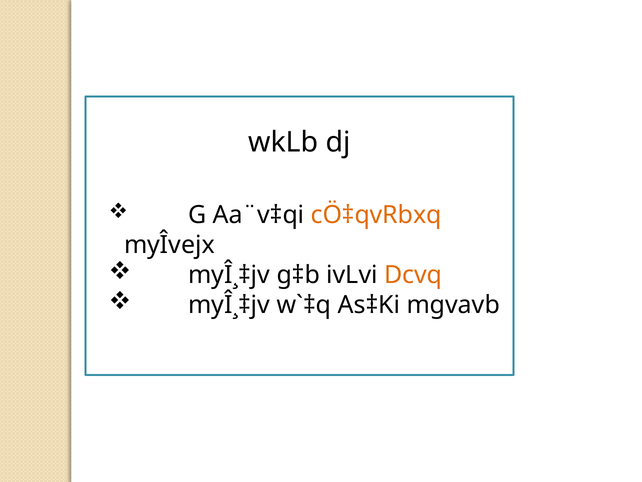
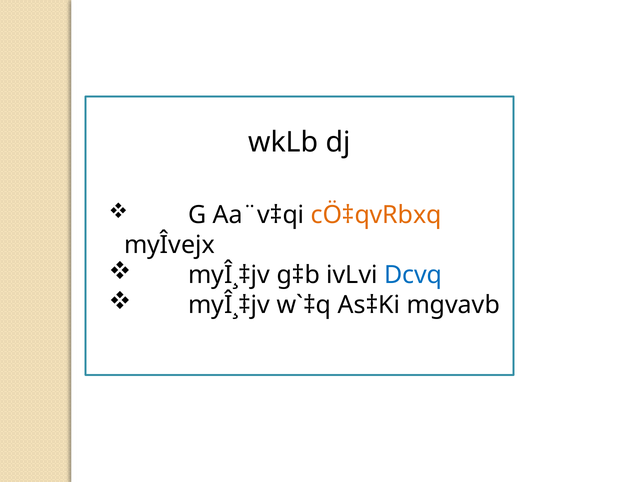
Dcvq colour: orange -> blue
